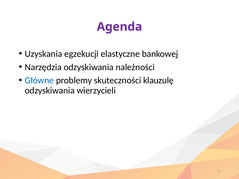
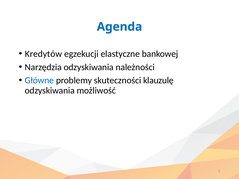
Agenda colour: purple -> blue
Uzyskania: Uzyskania -> Kredytów
wierzycieli: wierzycieli -> możliwość
